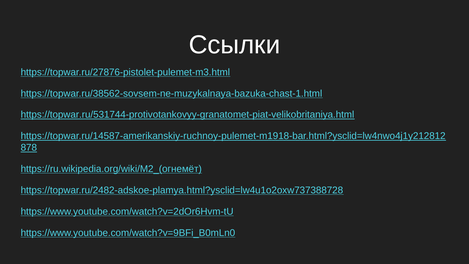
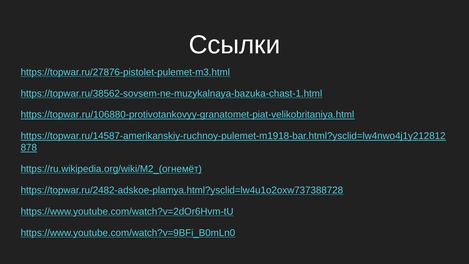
https://topwar.ru/531744-protivotankovyy-granatomet-piat-velikobritaniya.html: https://topwar.ru/531744-protivotankovyy-granatomet-piat-velikobritaniya.html -> https://topwar.ru/106880-protivotankovyy-granatomet-piat-velikobritaniya.html
